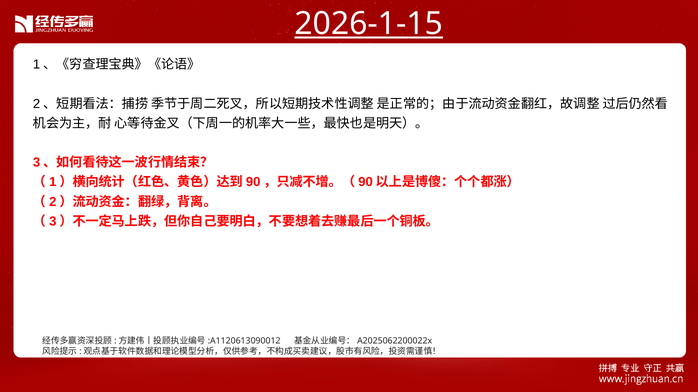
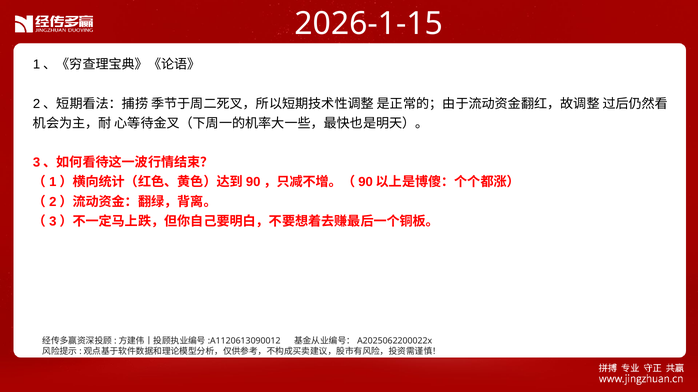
2026-1-15 underline: present -> none
